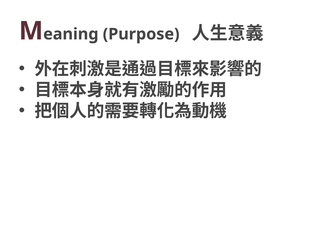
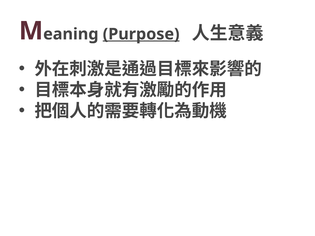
Purpose underline: none -> present
